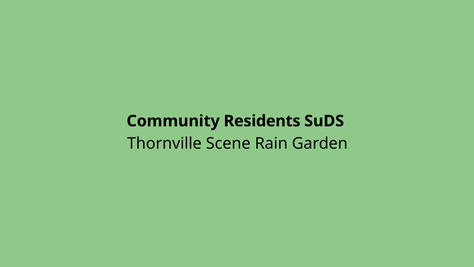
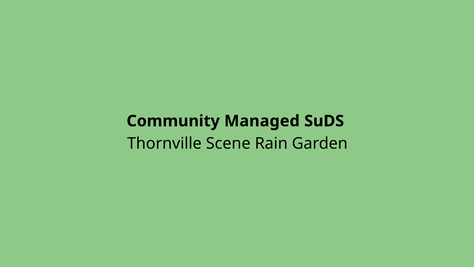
Residents: Residents -> Managed
